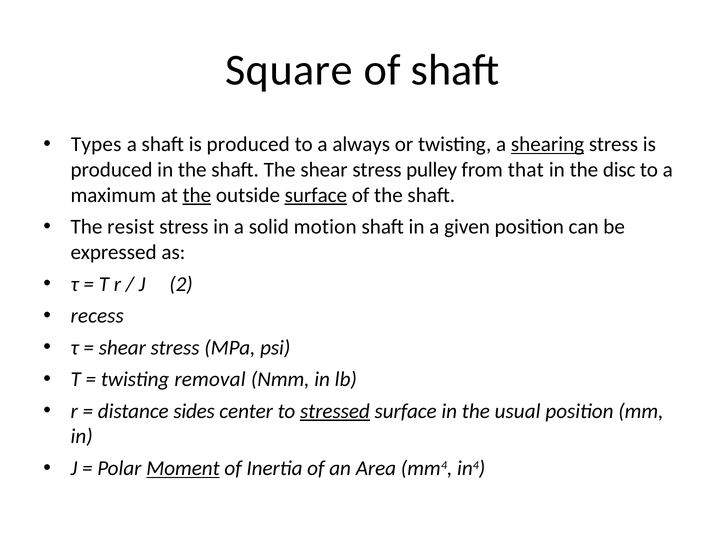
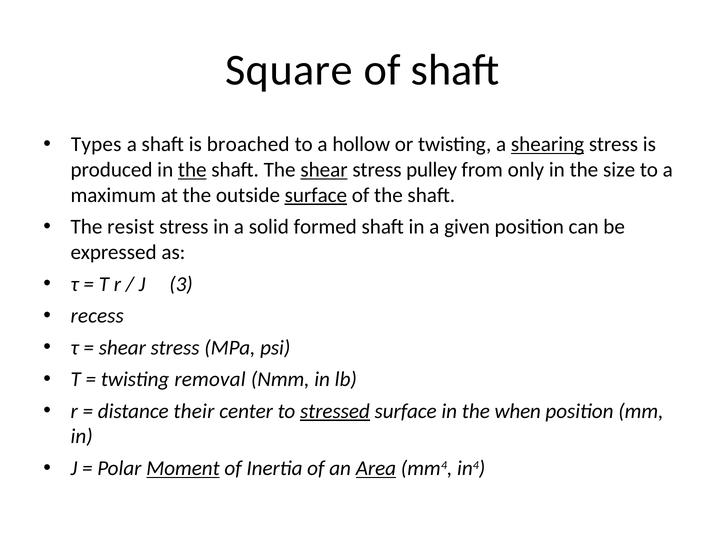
shaft is produced: produced -> broached
always: always -> hollow
the at (192, 170) underline: none -> present
shear at (324, 170) underline: none -> present
that: that -> only
disc: disc -> size
the at (197, 195) underline: present -> none
motion: motion -> formed
2: 2 -> 3
sides: sides -> their
usual: usual -> when
Area underline: none -> present
